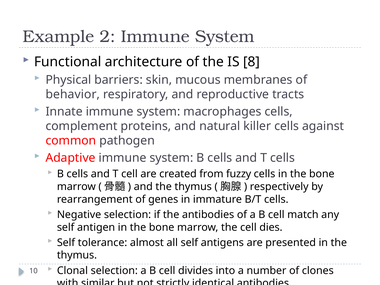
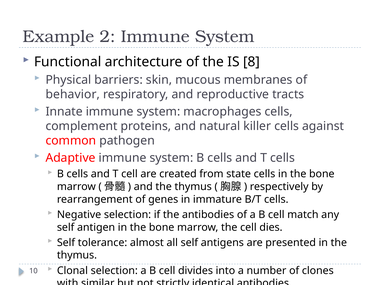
fuzzy: fuzzy -> state
